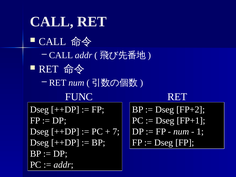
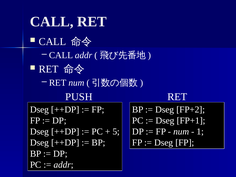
FUNC: FUNC -> PUSH
7: 7 -> 5
